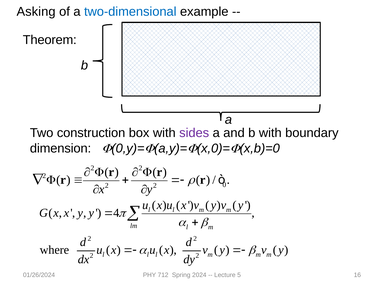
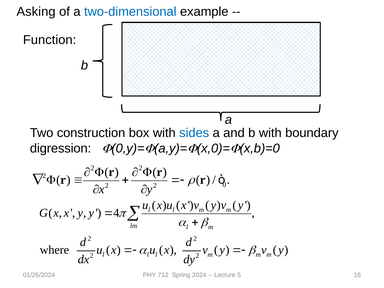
Theorem: Theorem -> Function
sides colour: purple -> blue
dimension: dimension -> digression
